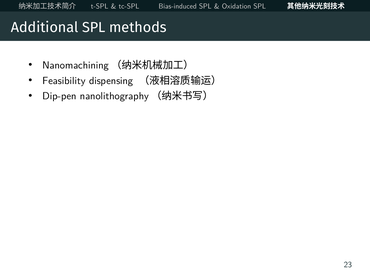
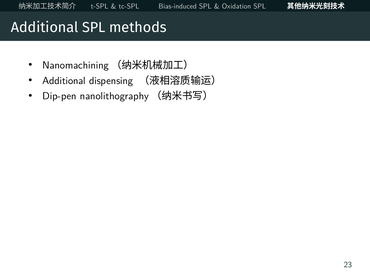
Feasibility at (64, 80): Feasibility -> Additional
